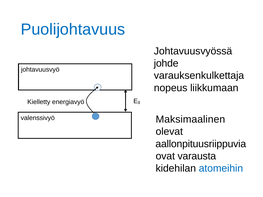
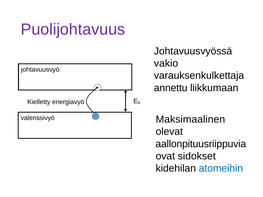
Puolijohtavuus colour: blue -> purple
johde: johde -> vakio
nopeus: nopeus -> annettu
varausta: varausta -> sidokset
